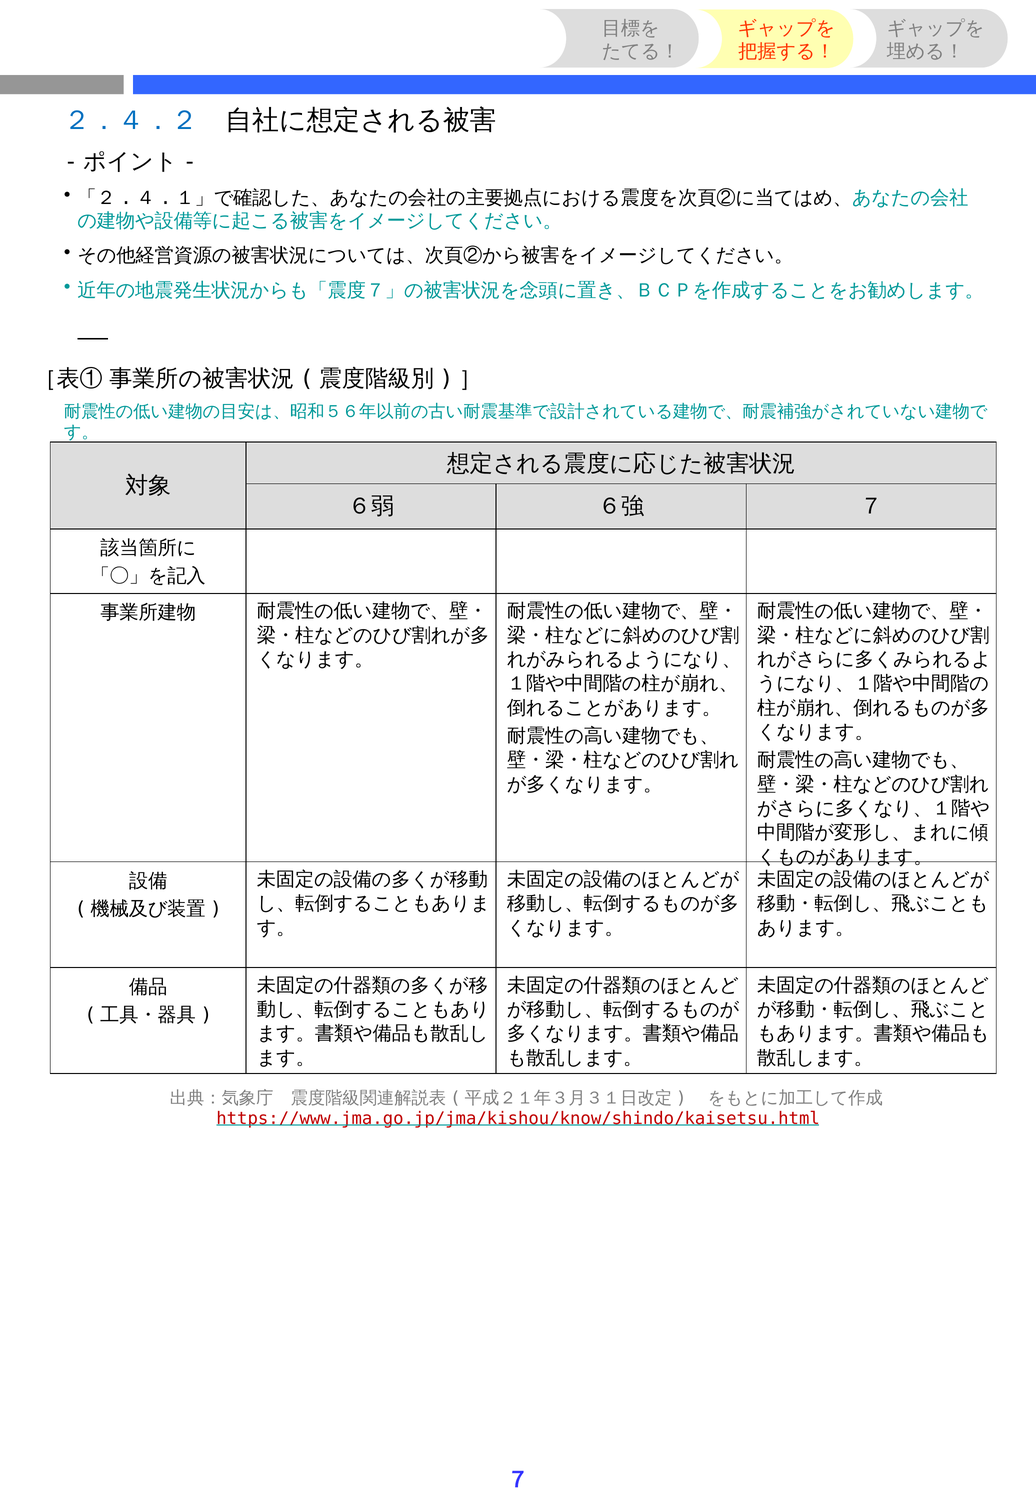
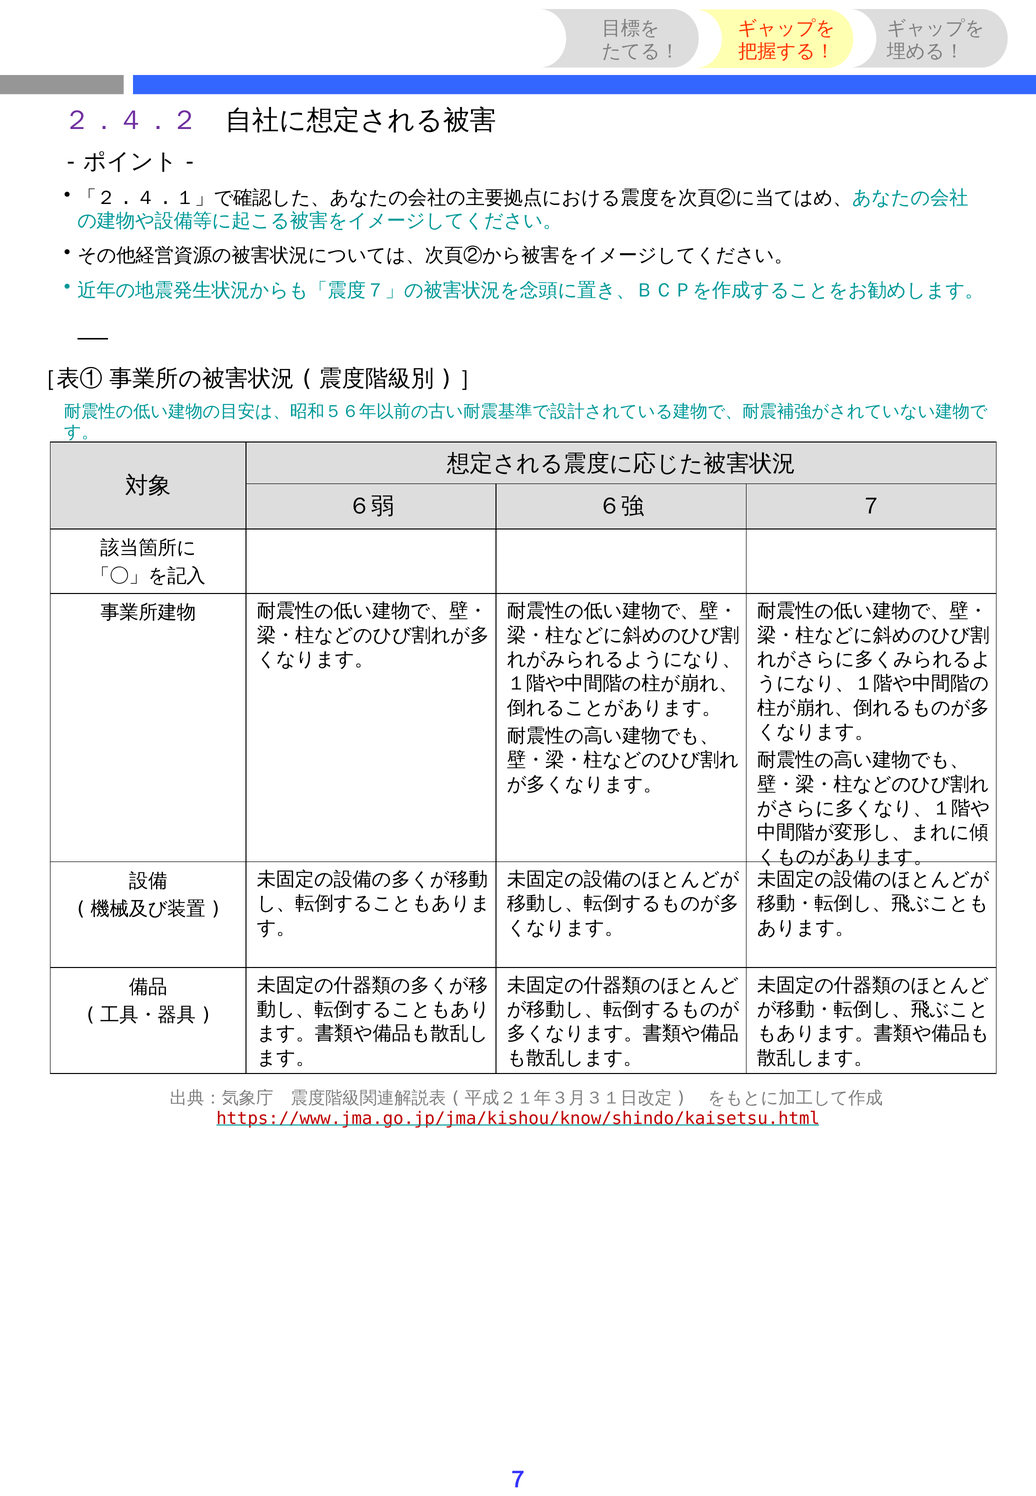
２．４．２ colour: blue -> purple
